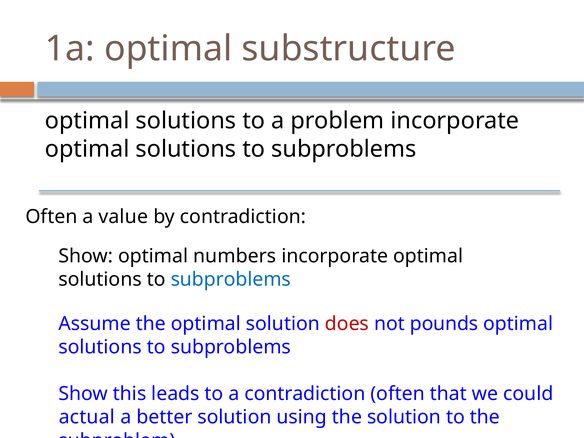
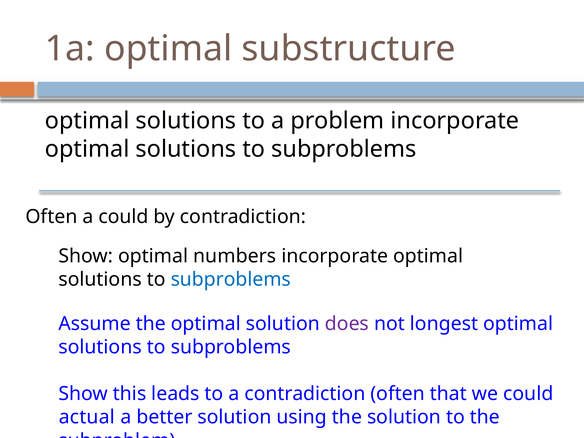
a value: value -> could
does colour: red -> purple
pounds: pounds -> longest
